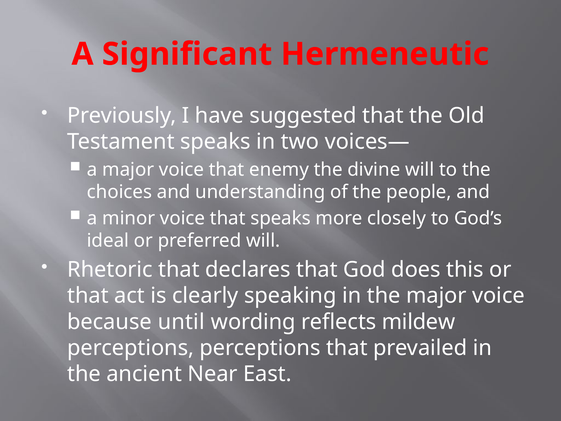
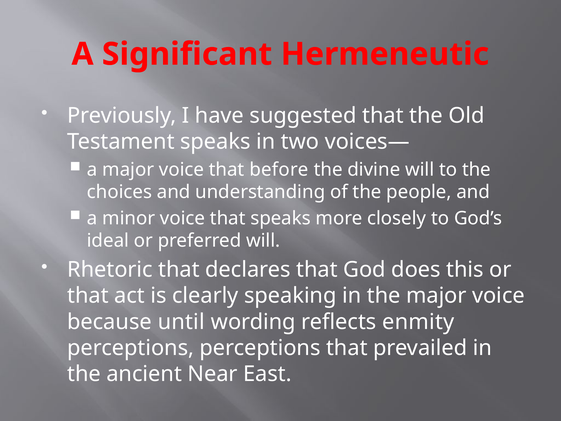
enemy: enemy -> before
mildew: mildew -> enmity
